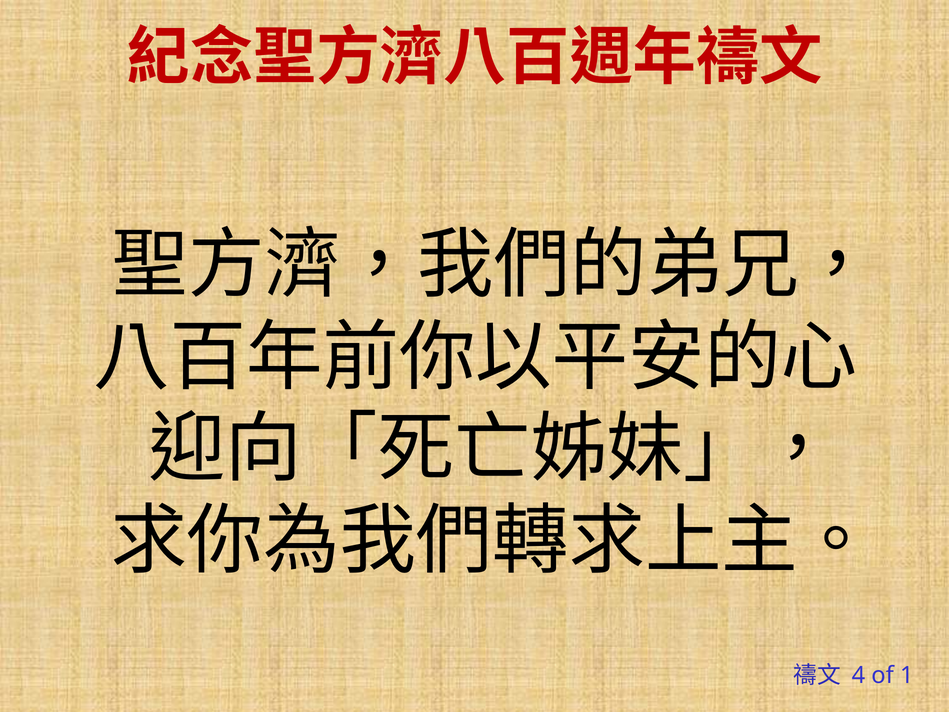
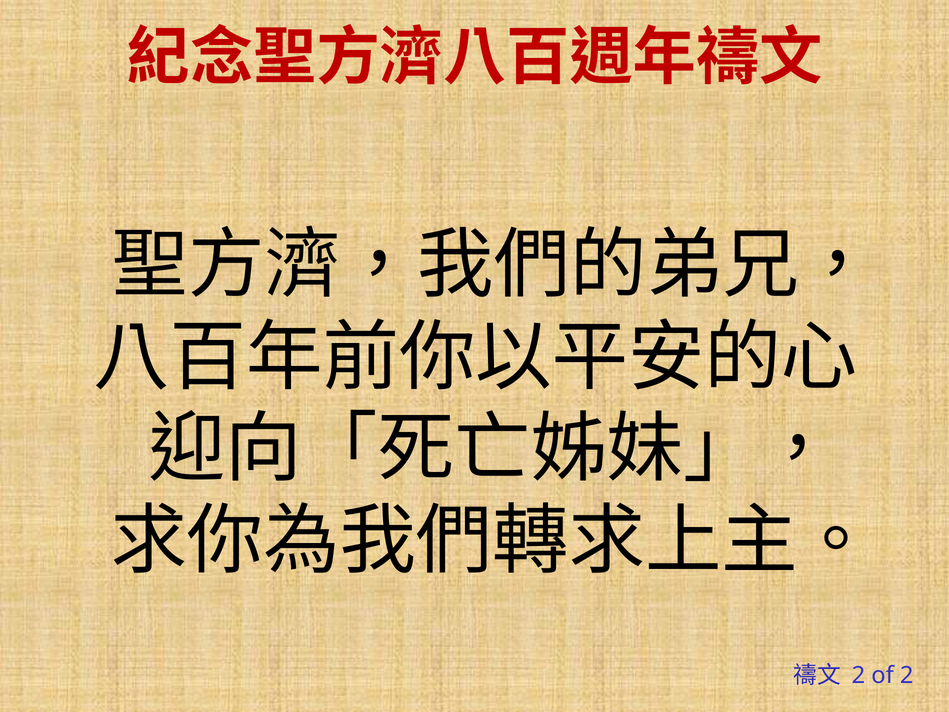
4 at (858, 675): 4 -> 2
of 1: 1 -> 2
